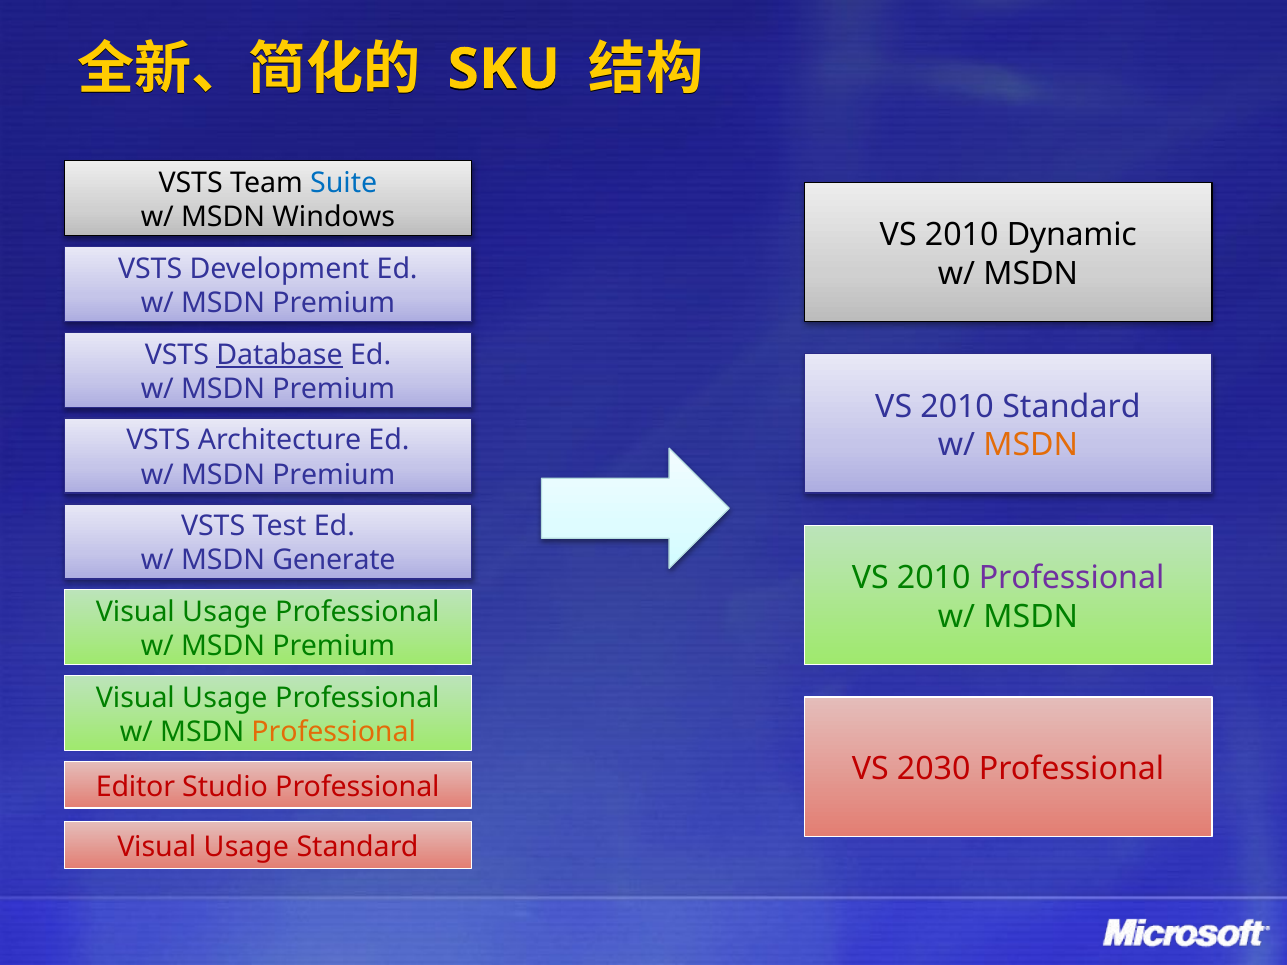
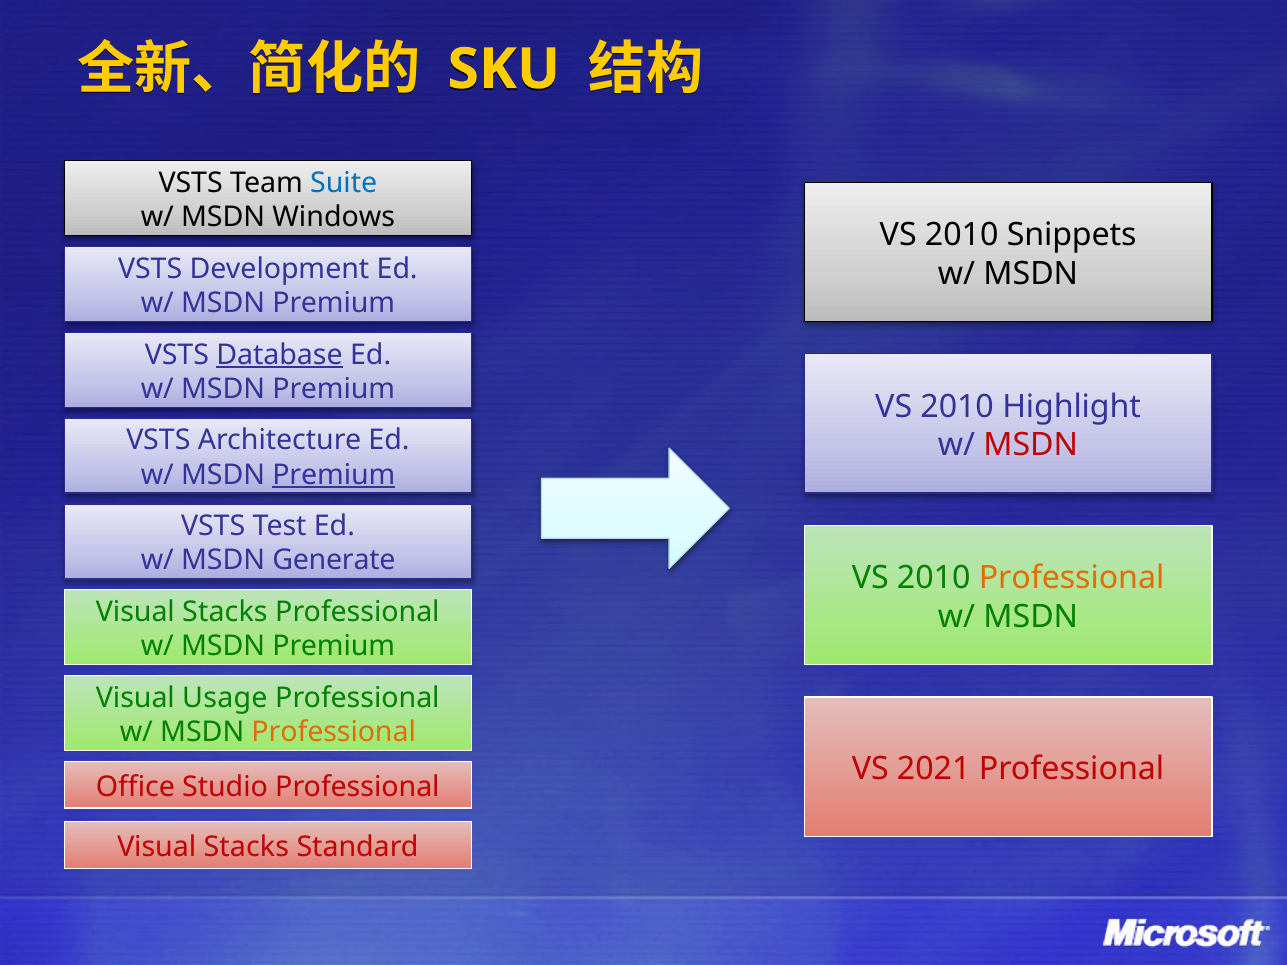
Dynamic: Dynamic -> Snippets
2010 Standard: Standard -> Highlight
MSDN at (1031, 445) colour: orange -> red
Premium at (334, 475) underline: none -> present
Professional at (1072, 578) colour: purple -> orange
Usage at (225, 612): Usage -> Stacks
2030: 2030 -> 2021
Editor: Editor -> Office
Usage at (246, 847): Usage -> Stacks
